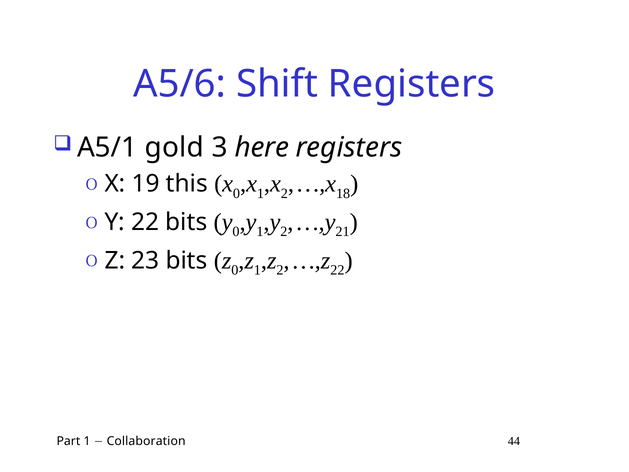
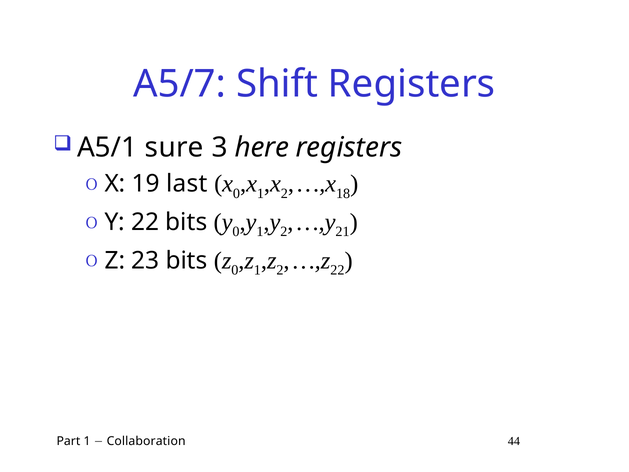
A5/6: A5/6 -> A5/7
gold: gold -> sure
this: this -> last
